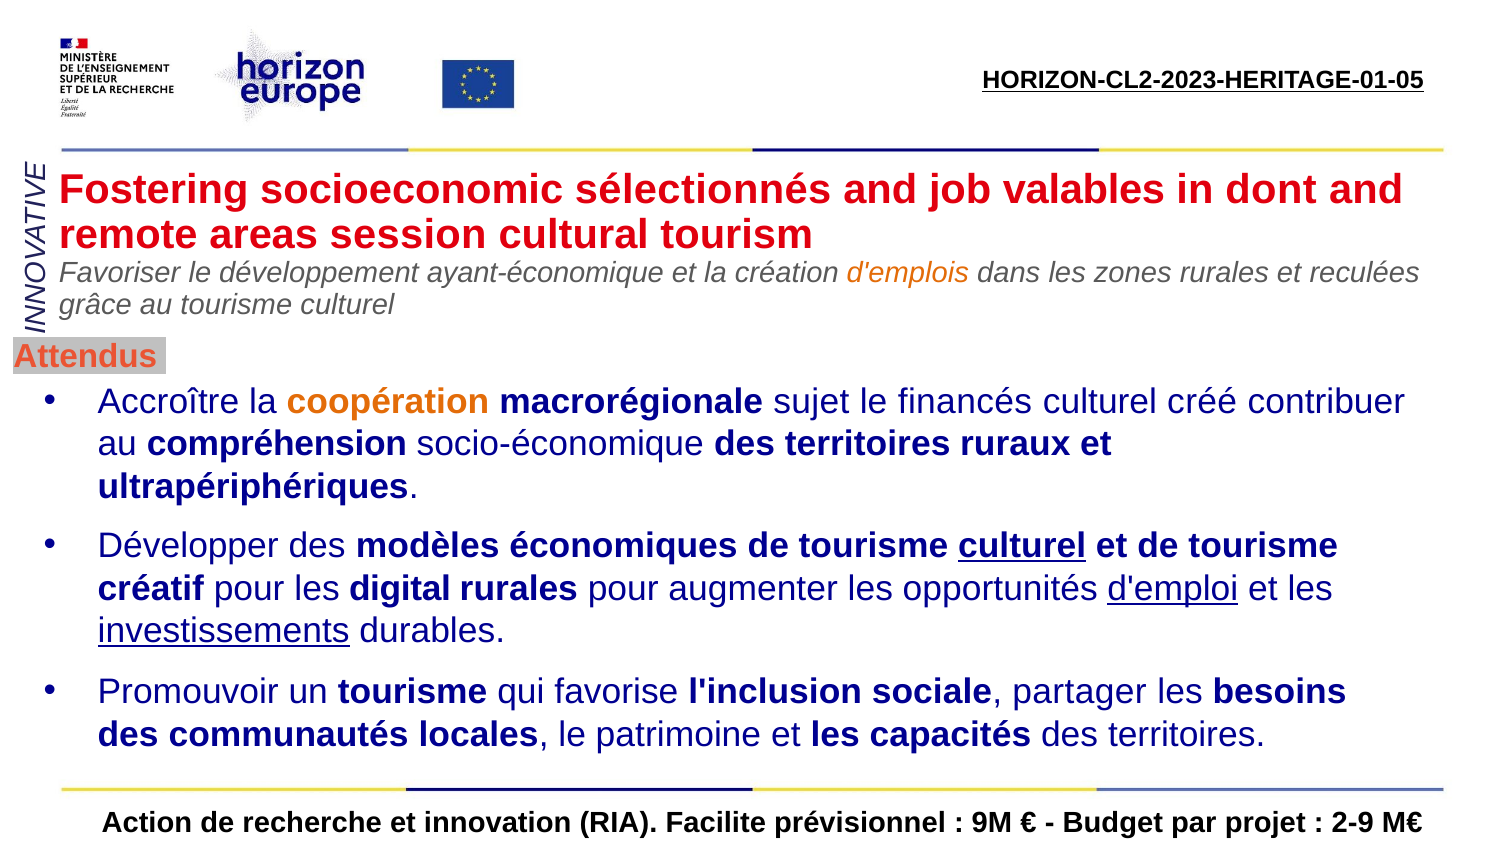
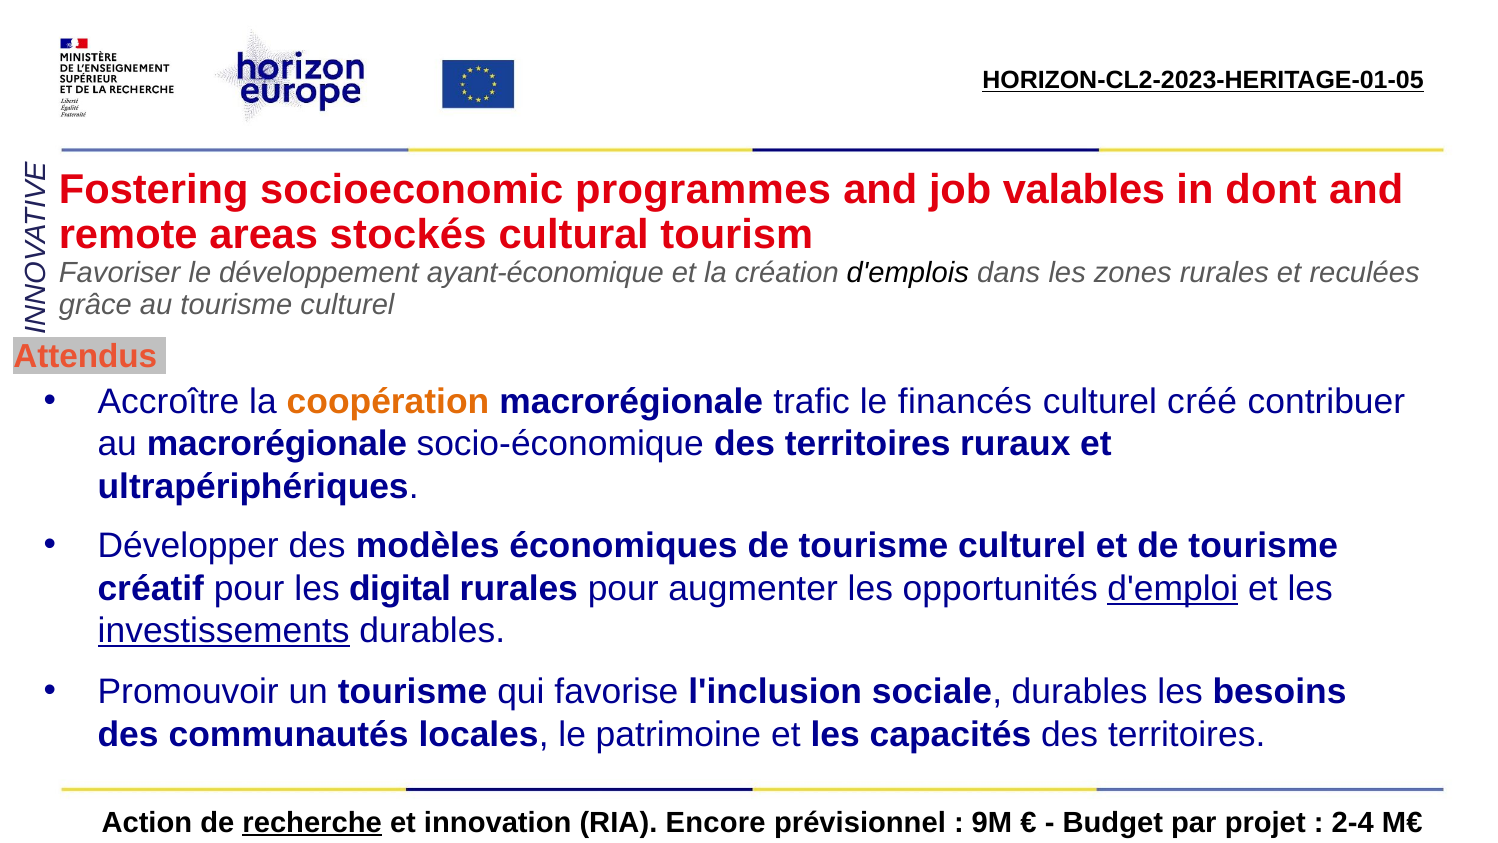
sélectionnés: sélectionnés -> programmes
session: session -> stockés
d'emplois colour: orange -> black
sujet: sujet -> trafic
au compréhension: compréhension -> macrorégionale
culturel at (1022, 546) underline: present -> none
sociale partager: partager -> durables
recherche underline: none -> present
Facilite: Facilite -> Encore
2-9: 2-9 -> 2-4
